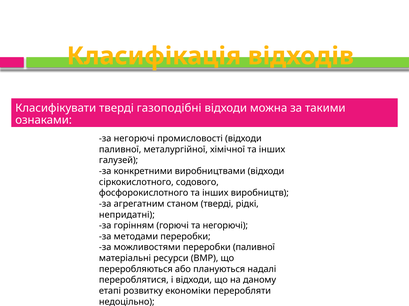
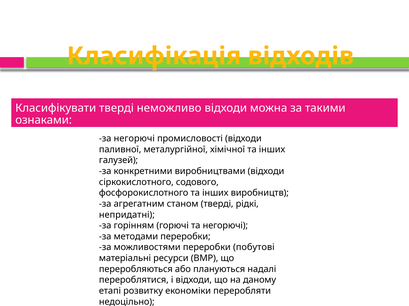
газоподібні: газоподібні -> неможливо
переробки паливної: паливної -> побутові
